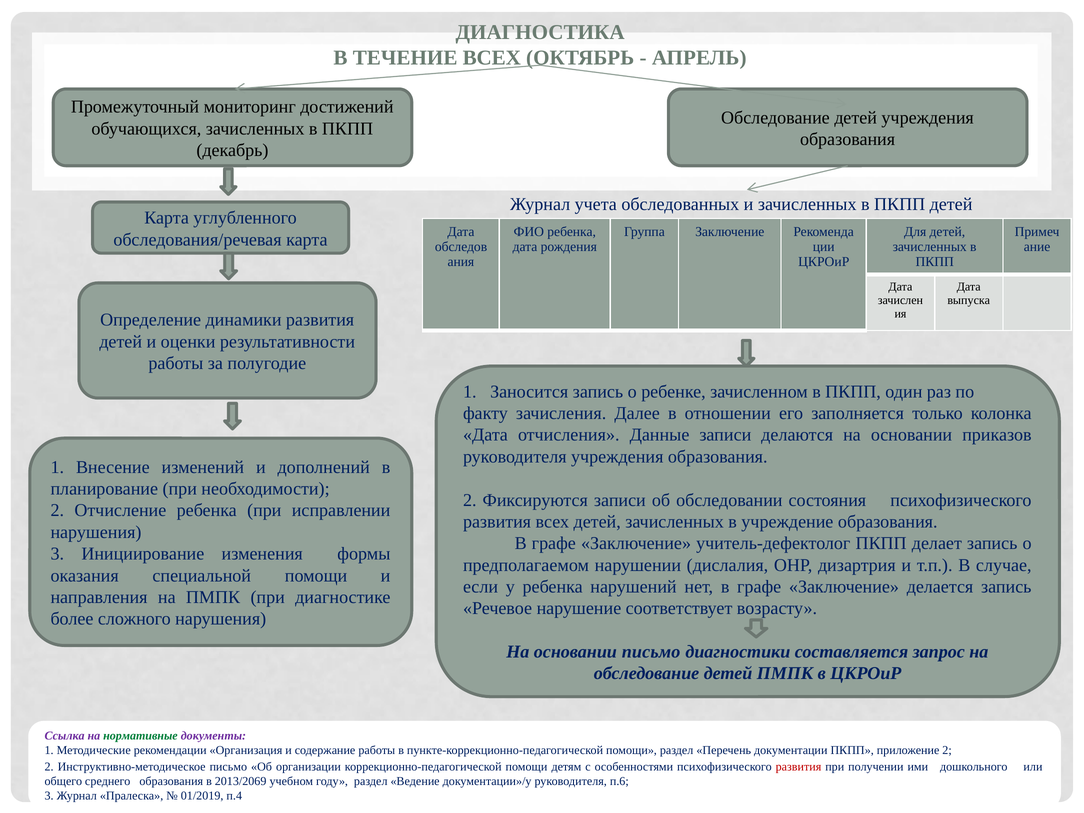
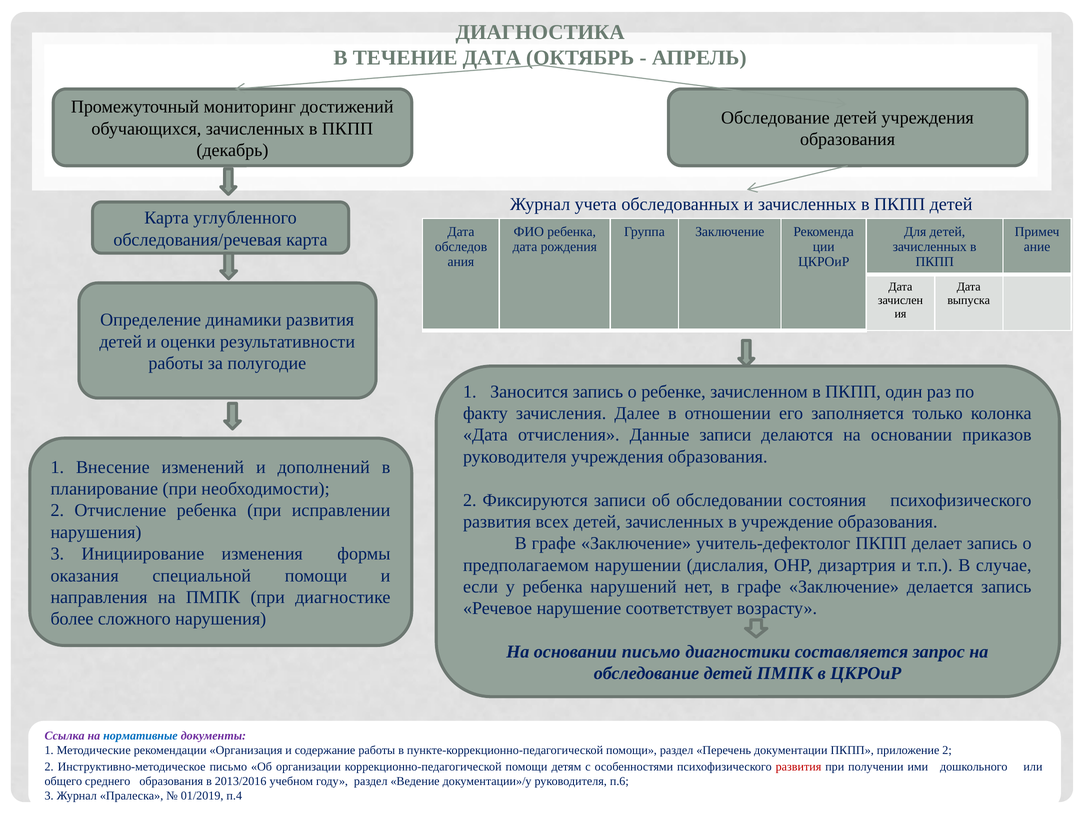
ТЕЧЕНИЕ ВСЕХ: ВСЕХ -> ДАТА
нормативные colour: green -> blue
2013/2069: 2013/2069 -> 2013/2016
